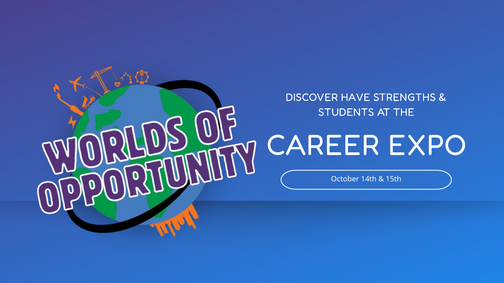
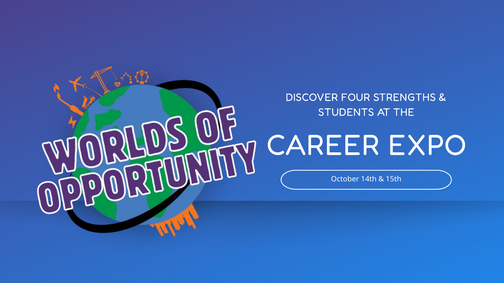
HAVE: HAVE -> FOUR
